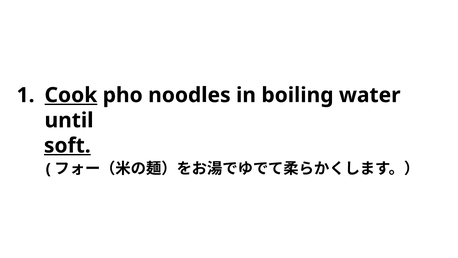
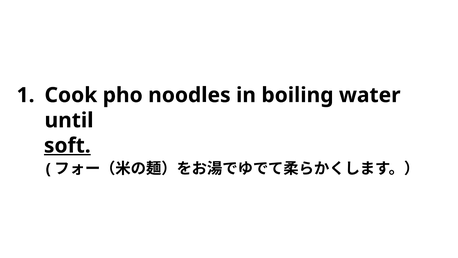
Cook underline: present -> none
